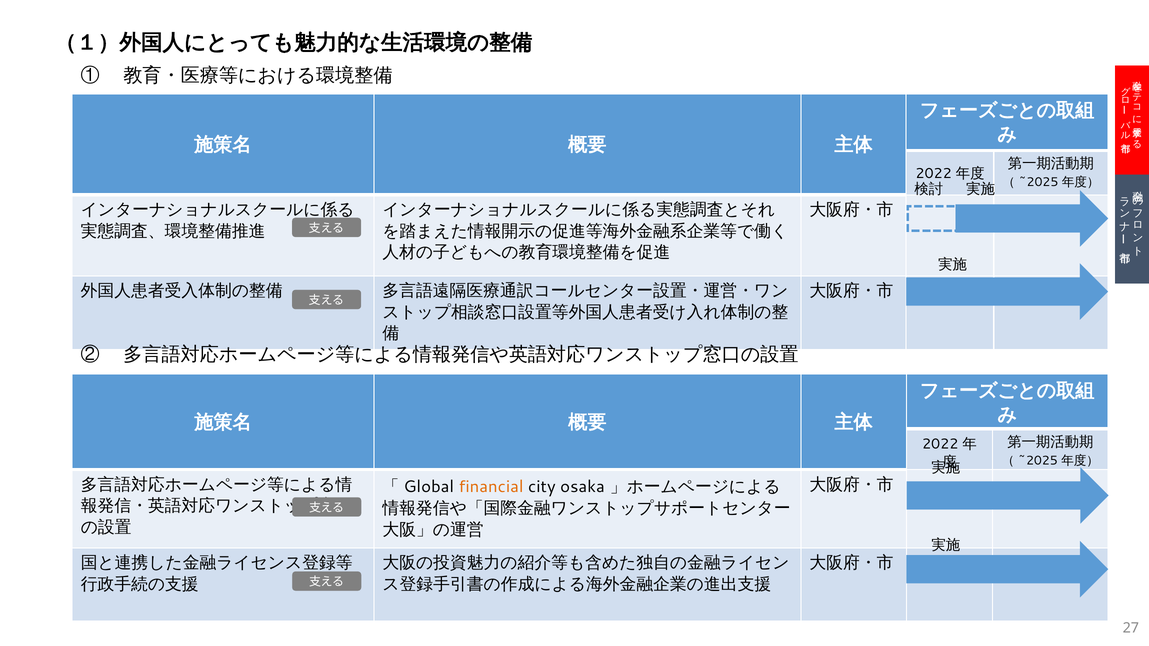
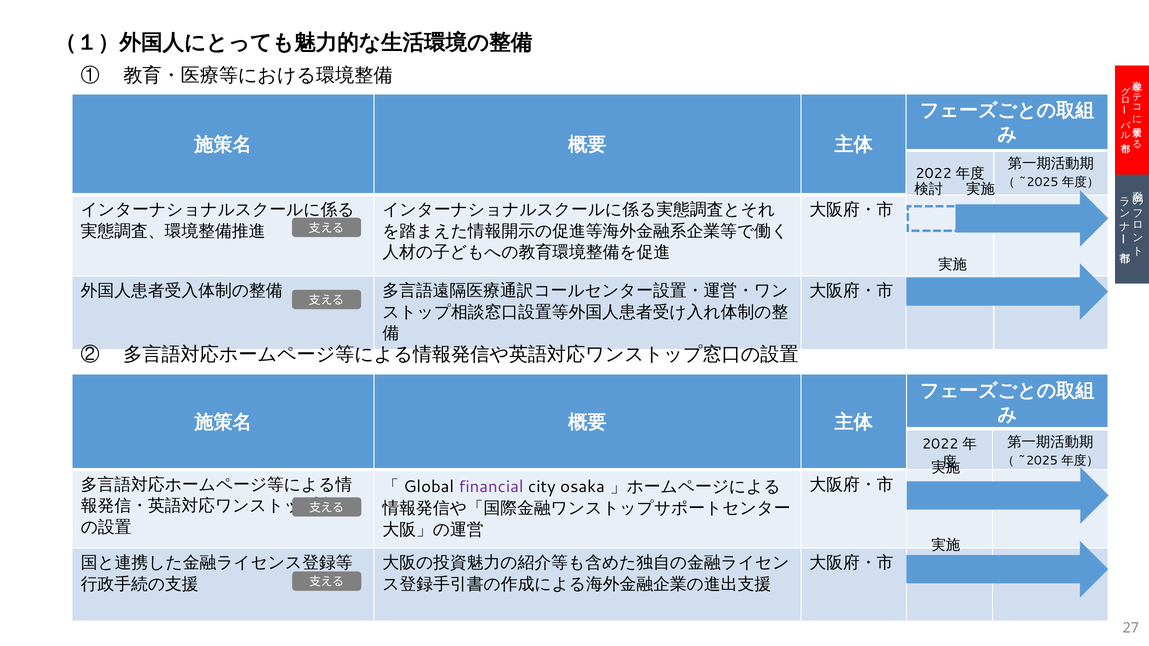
financial colour: orange -> purple
